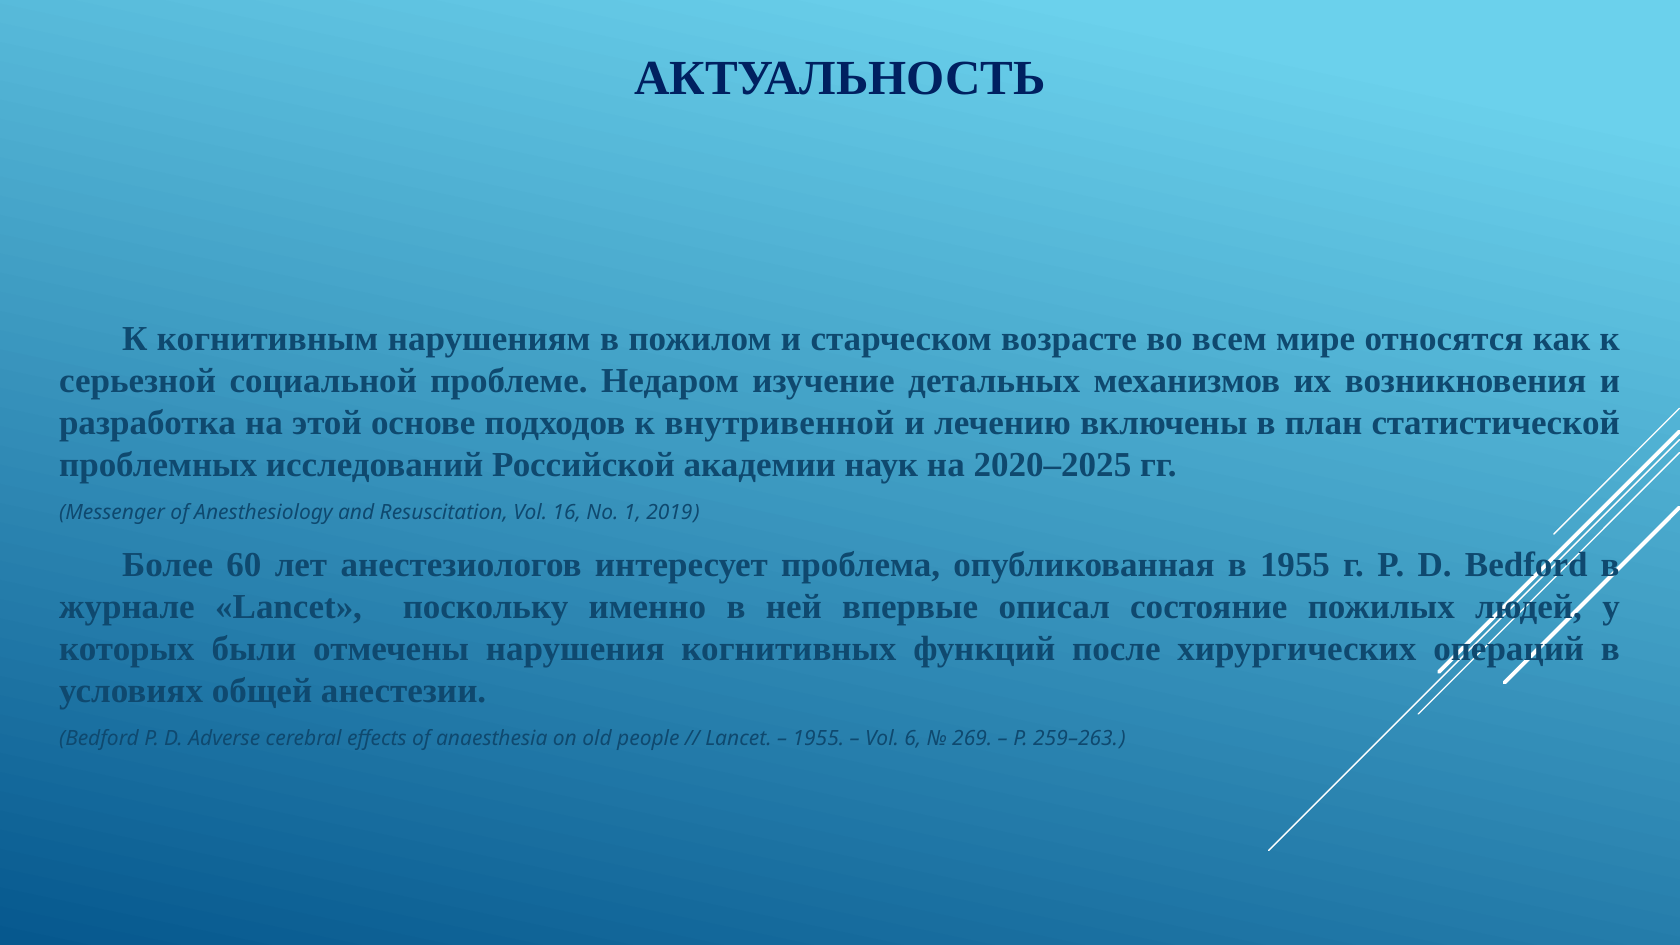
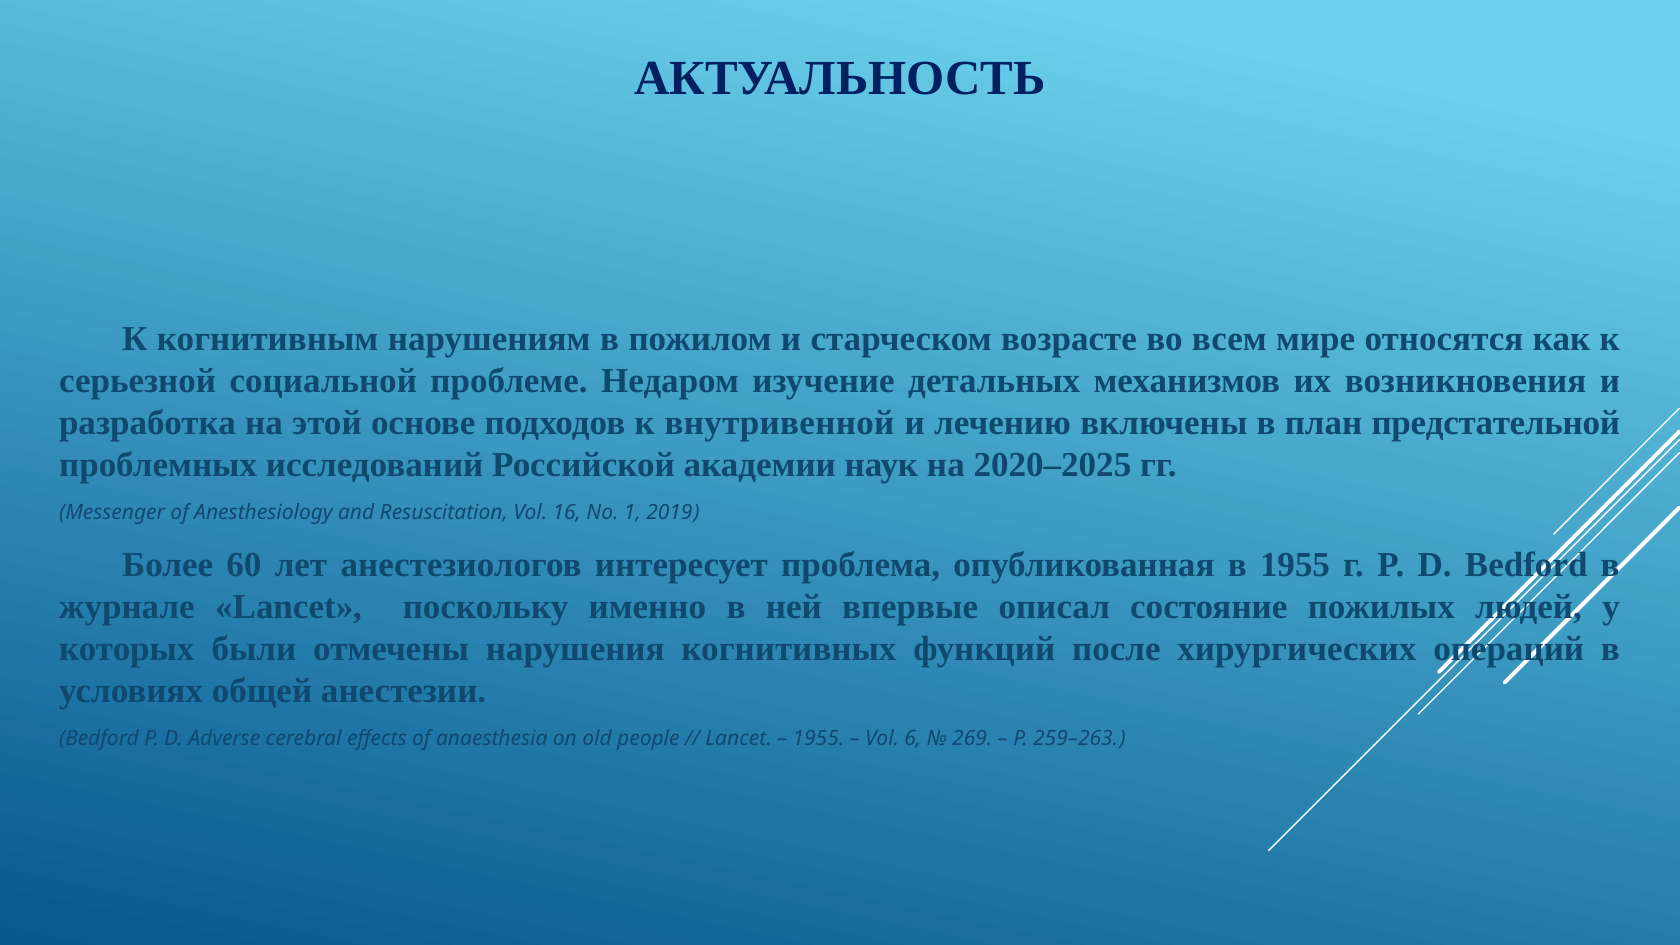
статистической: статистической -> предстательной
